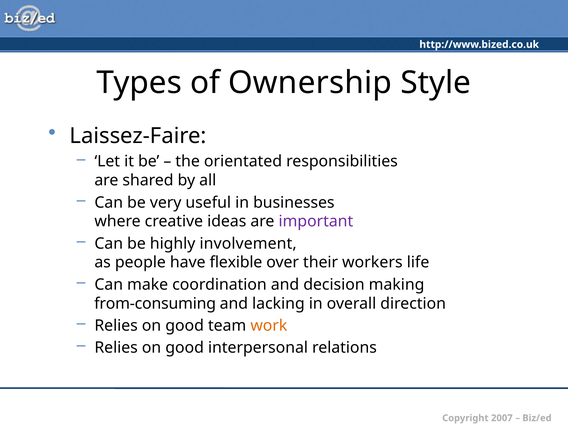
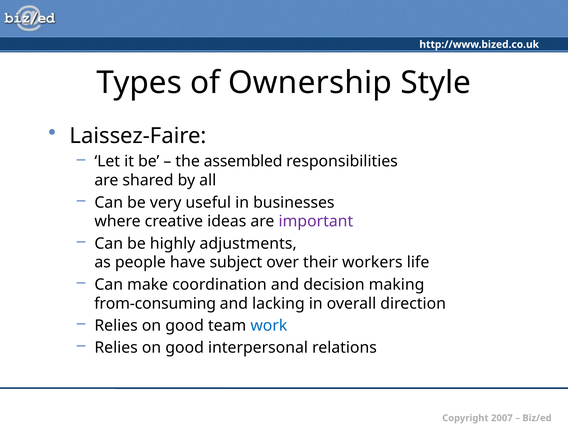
orientated: orientated -> assembled
involvement: involvement -> adjustments
flexible: flexible -> subject
work colour: orange -> blue
